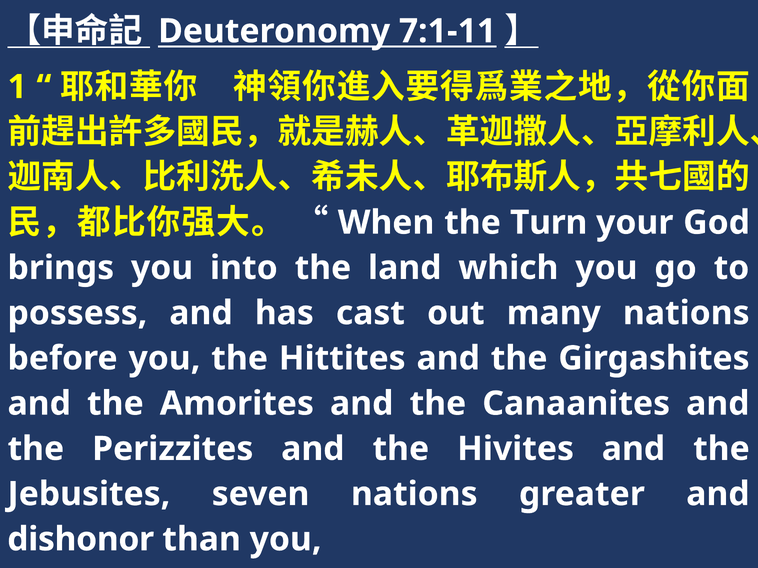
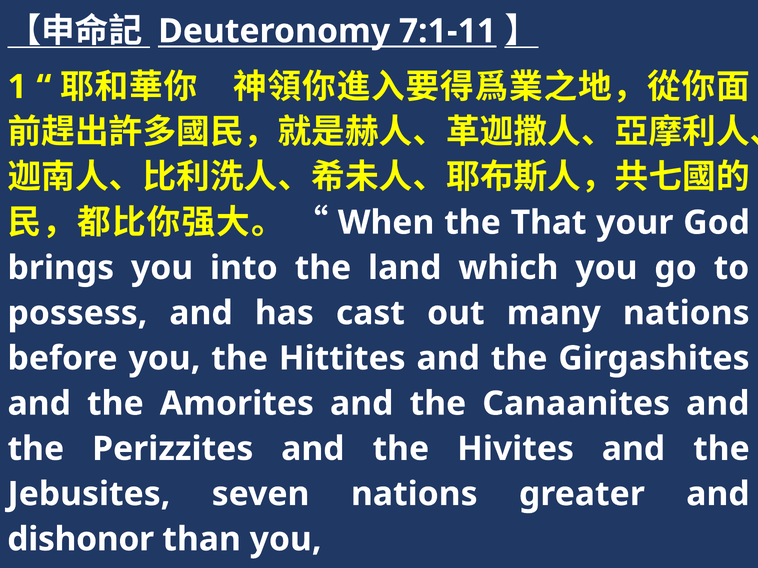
Turn: Turn -> That
